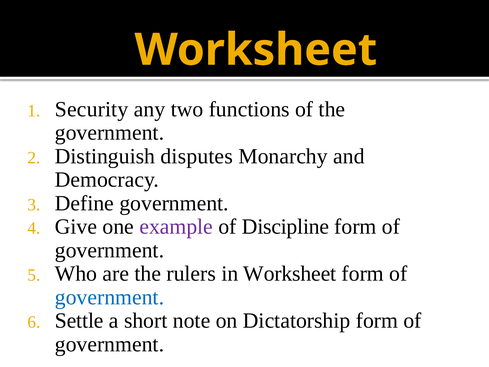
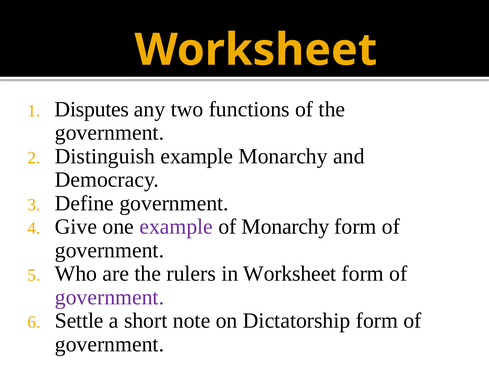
Security: Security -> Disputes
Distinguish disputes: disputes -> example
of Discipline: Discipline -> Monarchy
government at (109, 297) colour: blue -> purple
